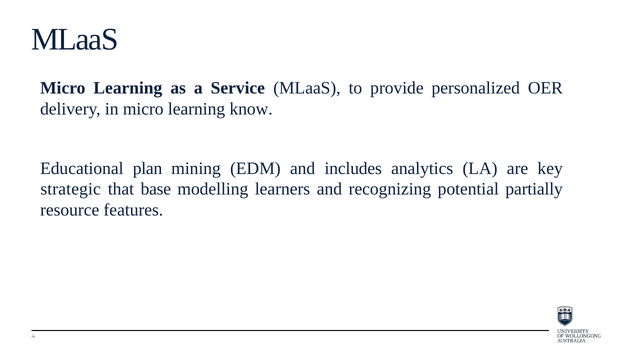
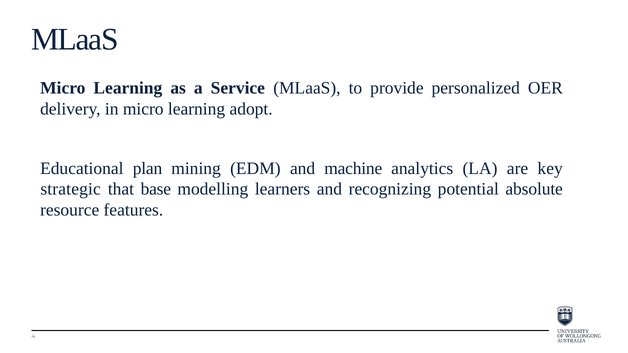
know: know -> adopt
includes: includes -> machine
partially: partially -> absolute
